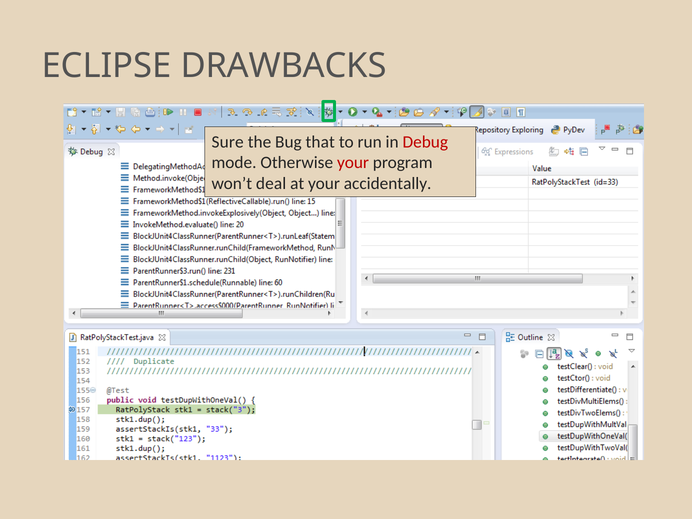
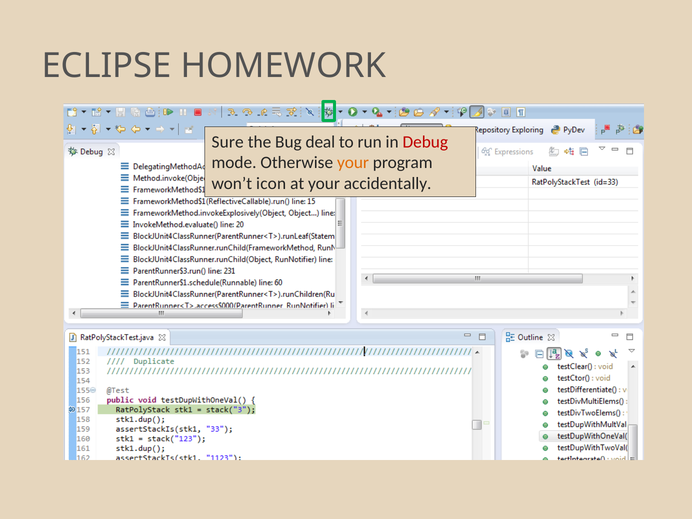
DRAWBACKS: DRAWBACKS -> HOMEWORK
that: that -> deal
your at (353, 163) colour: red -> orange
deal: deal -> icon
